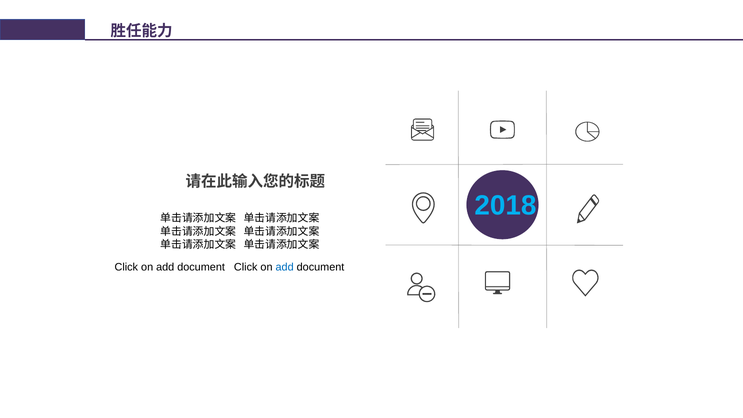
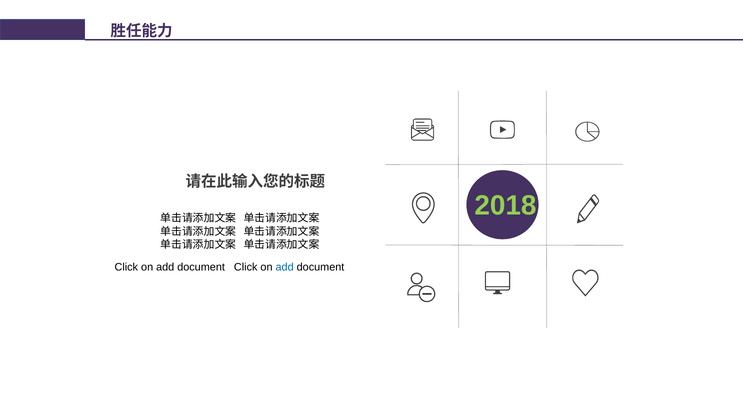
2018 colour: light blue -> light green
